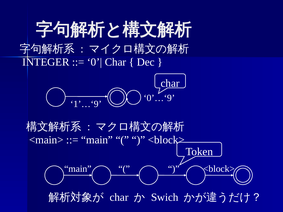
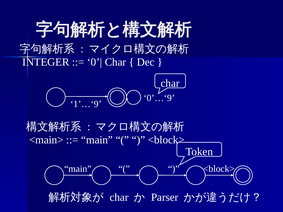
Swich: Swich -> Parser
